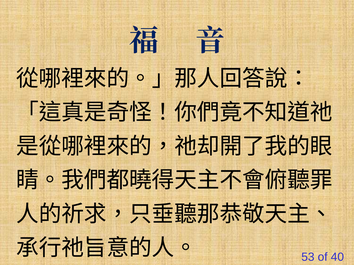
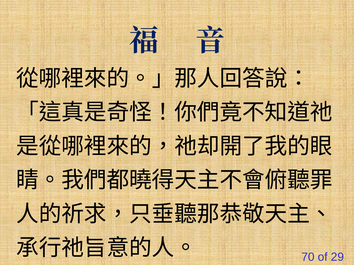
53: 53 -> 70
40: 40 -> 29
